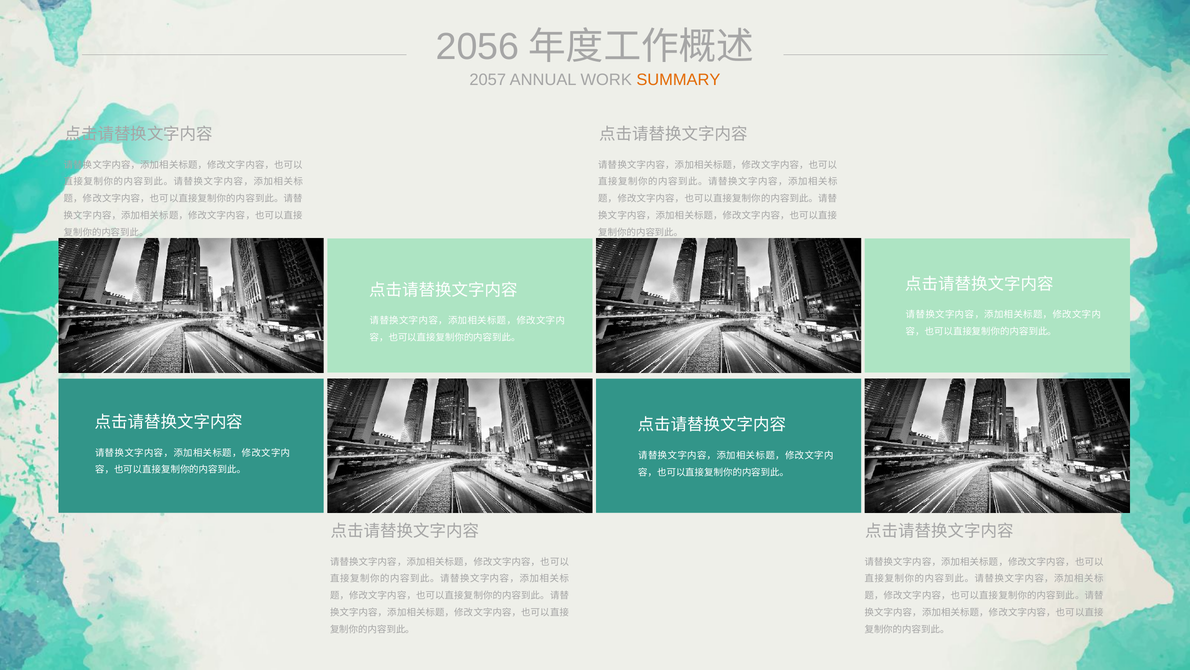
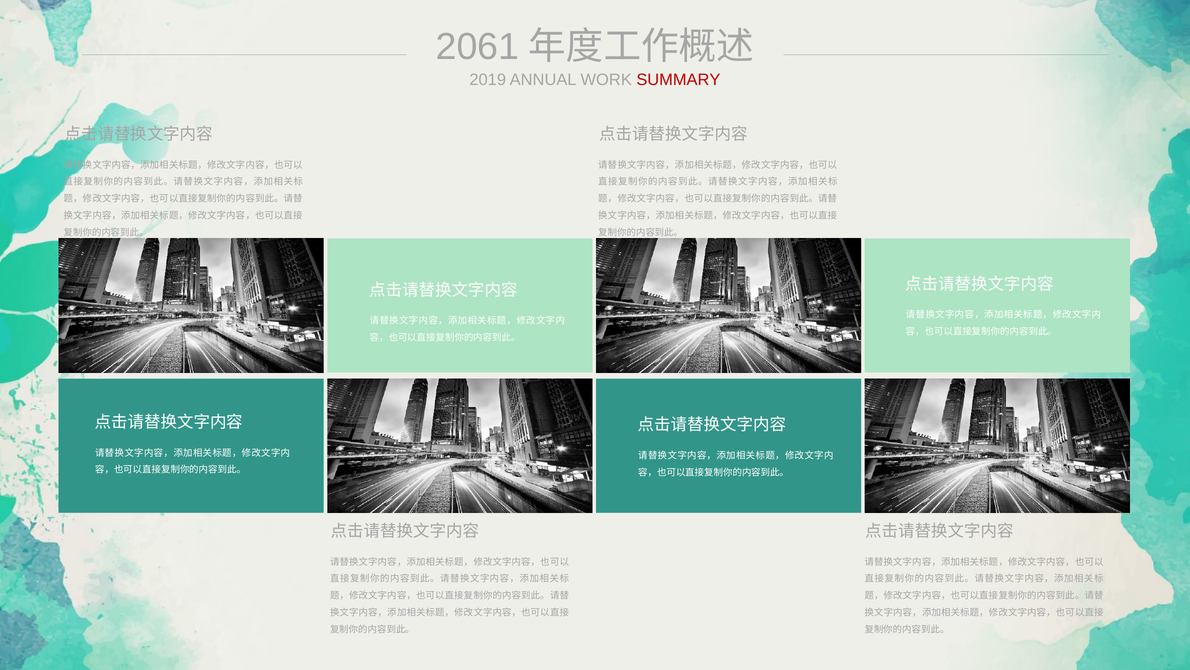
2056: 2056 -> 2061
2057: 2057 -> 2019
SUMMARY colour: orange -> red
